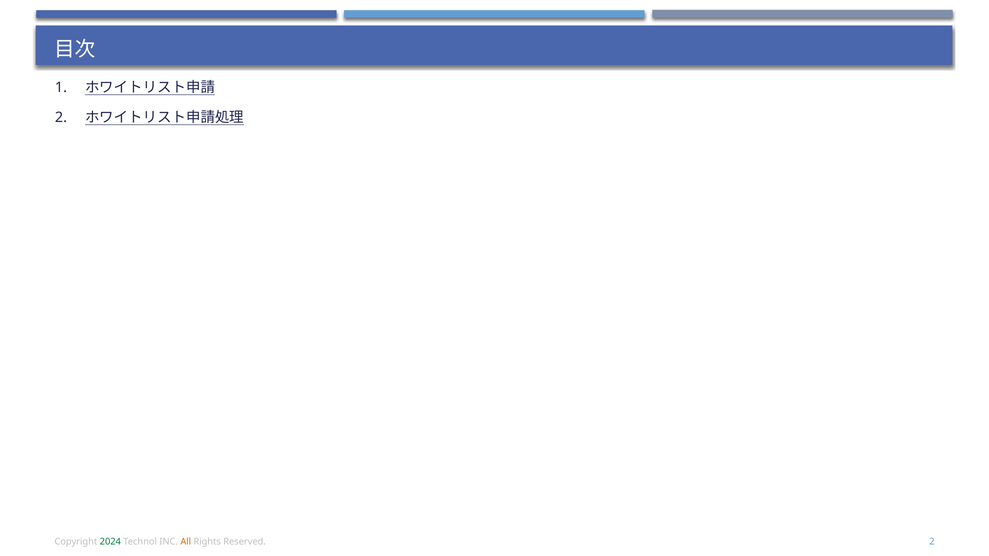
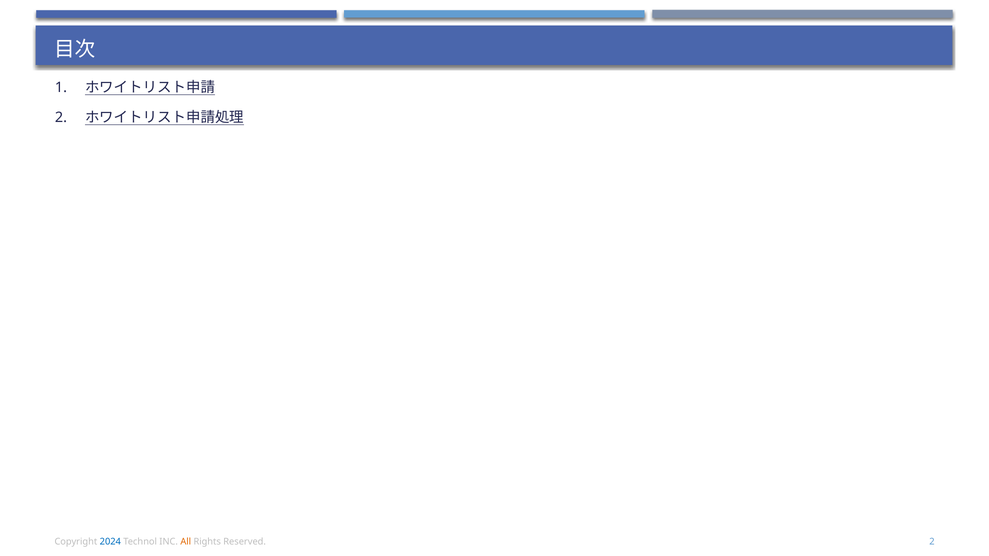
2024 colour: green -> blue
